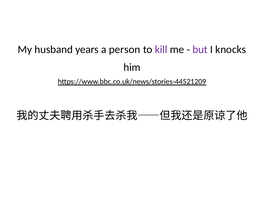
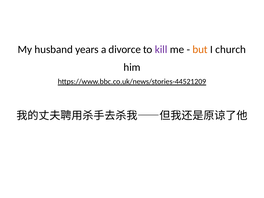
person: person -> divorce
but colour: purple -> orange
knocks: knocks -> church
